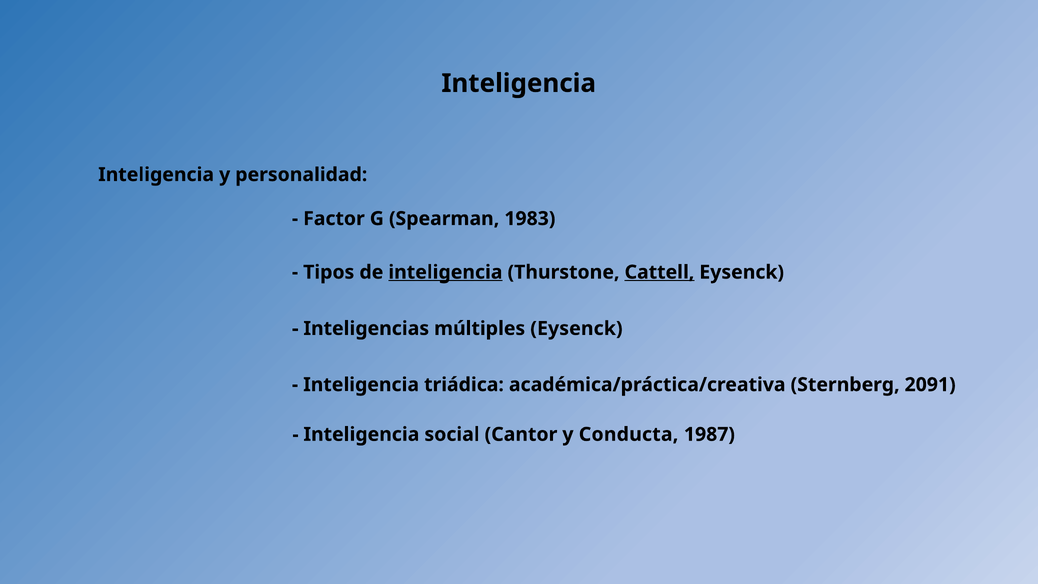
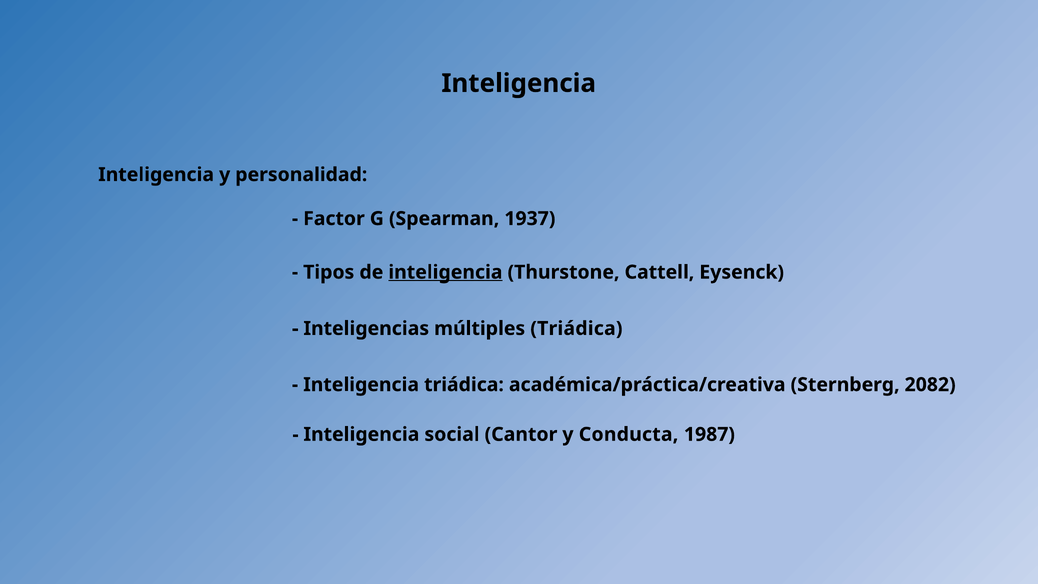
1983: 1983 -> 1937
Cattell underline: present -> none
múltiples Eysenck: Eysenck -> Triádica
2091: 2091 -> 2082
